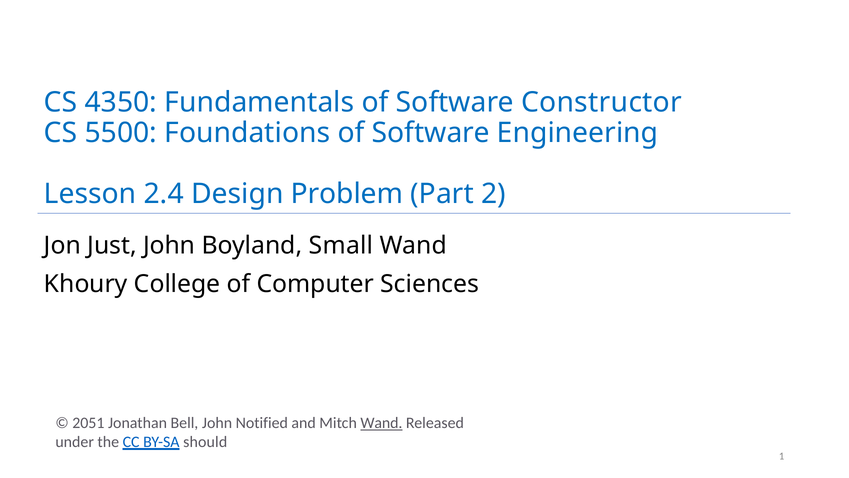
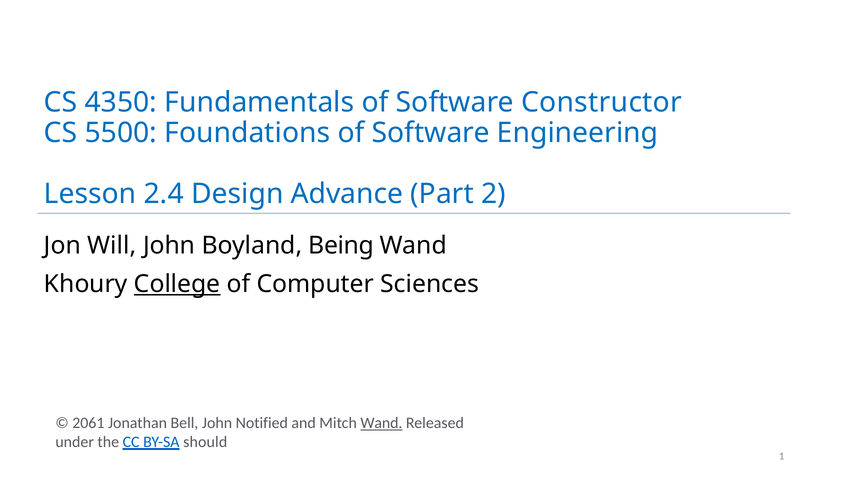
Problem: Problem -> Advance
Just: Just -> Will
Small: Small -> Being
College underline: none -> present
2051: 2051 -> 2061
